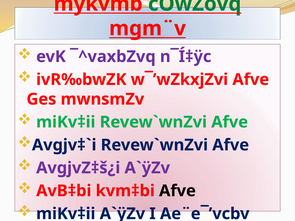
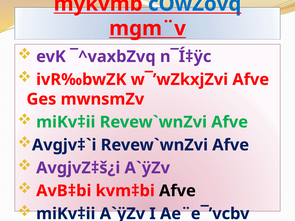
cÖwZôvq colour: green -> blue
